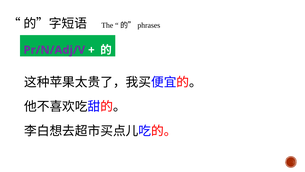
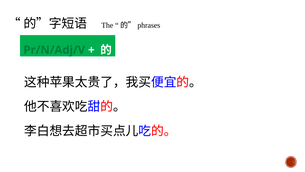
Pr/N/Adj/V colour: purple -> green
